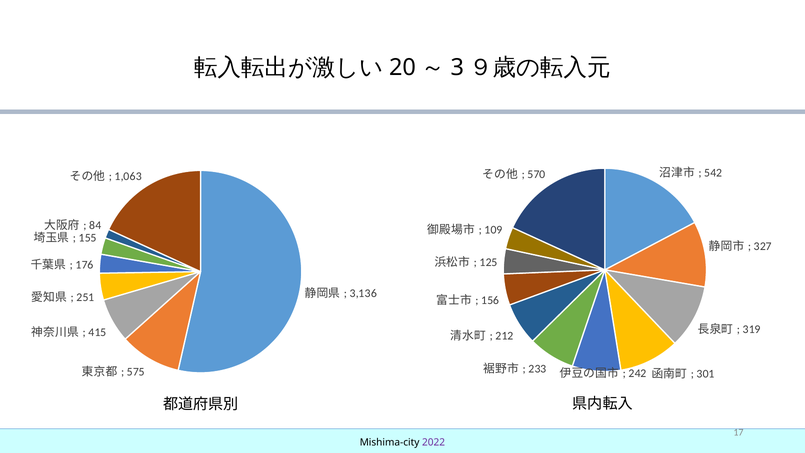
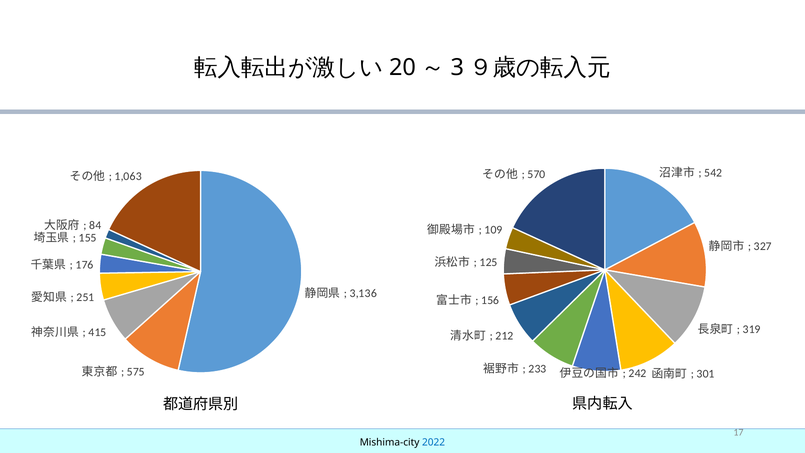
2022 colour: purple -> blue
